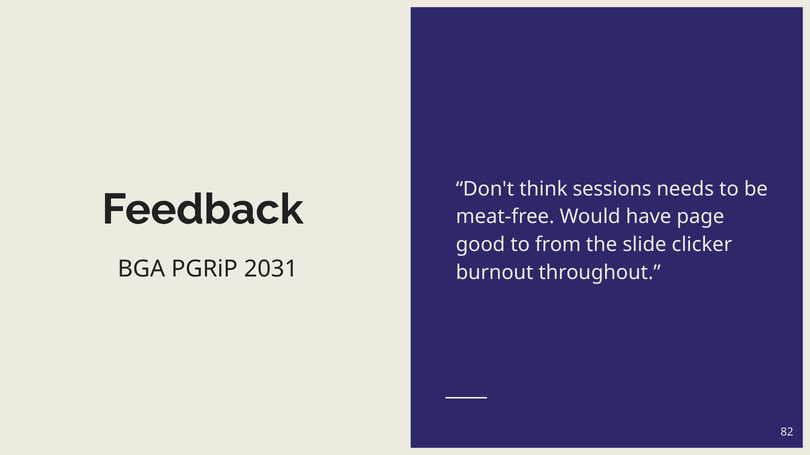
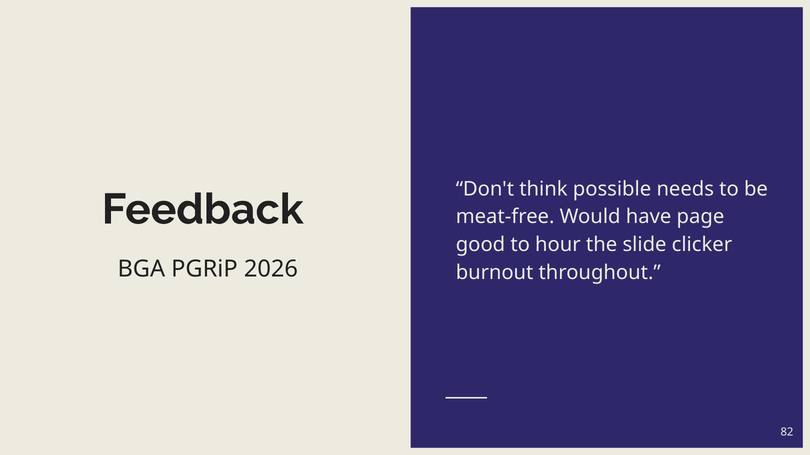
sessions: sessions -> possible
from: from -> hour
2031: 2031 -> 2026
